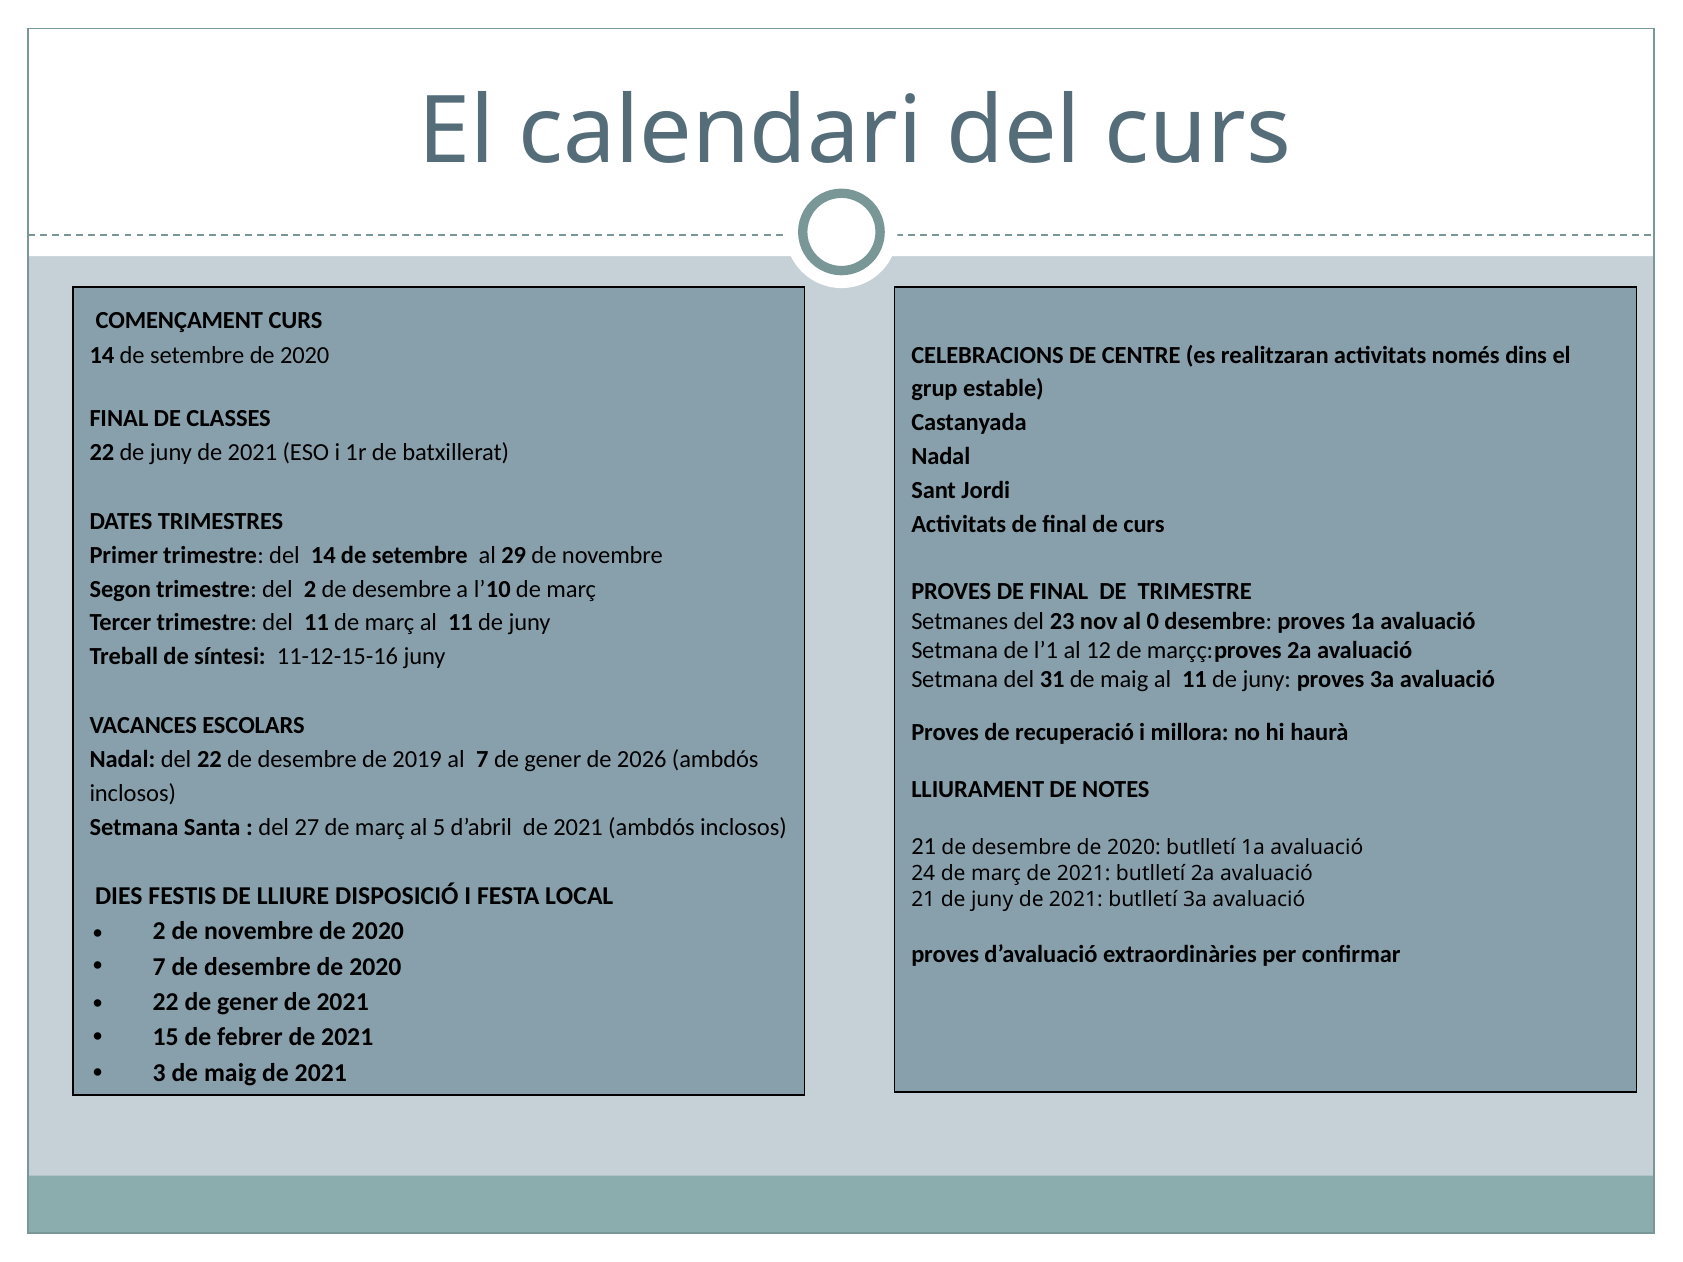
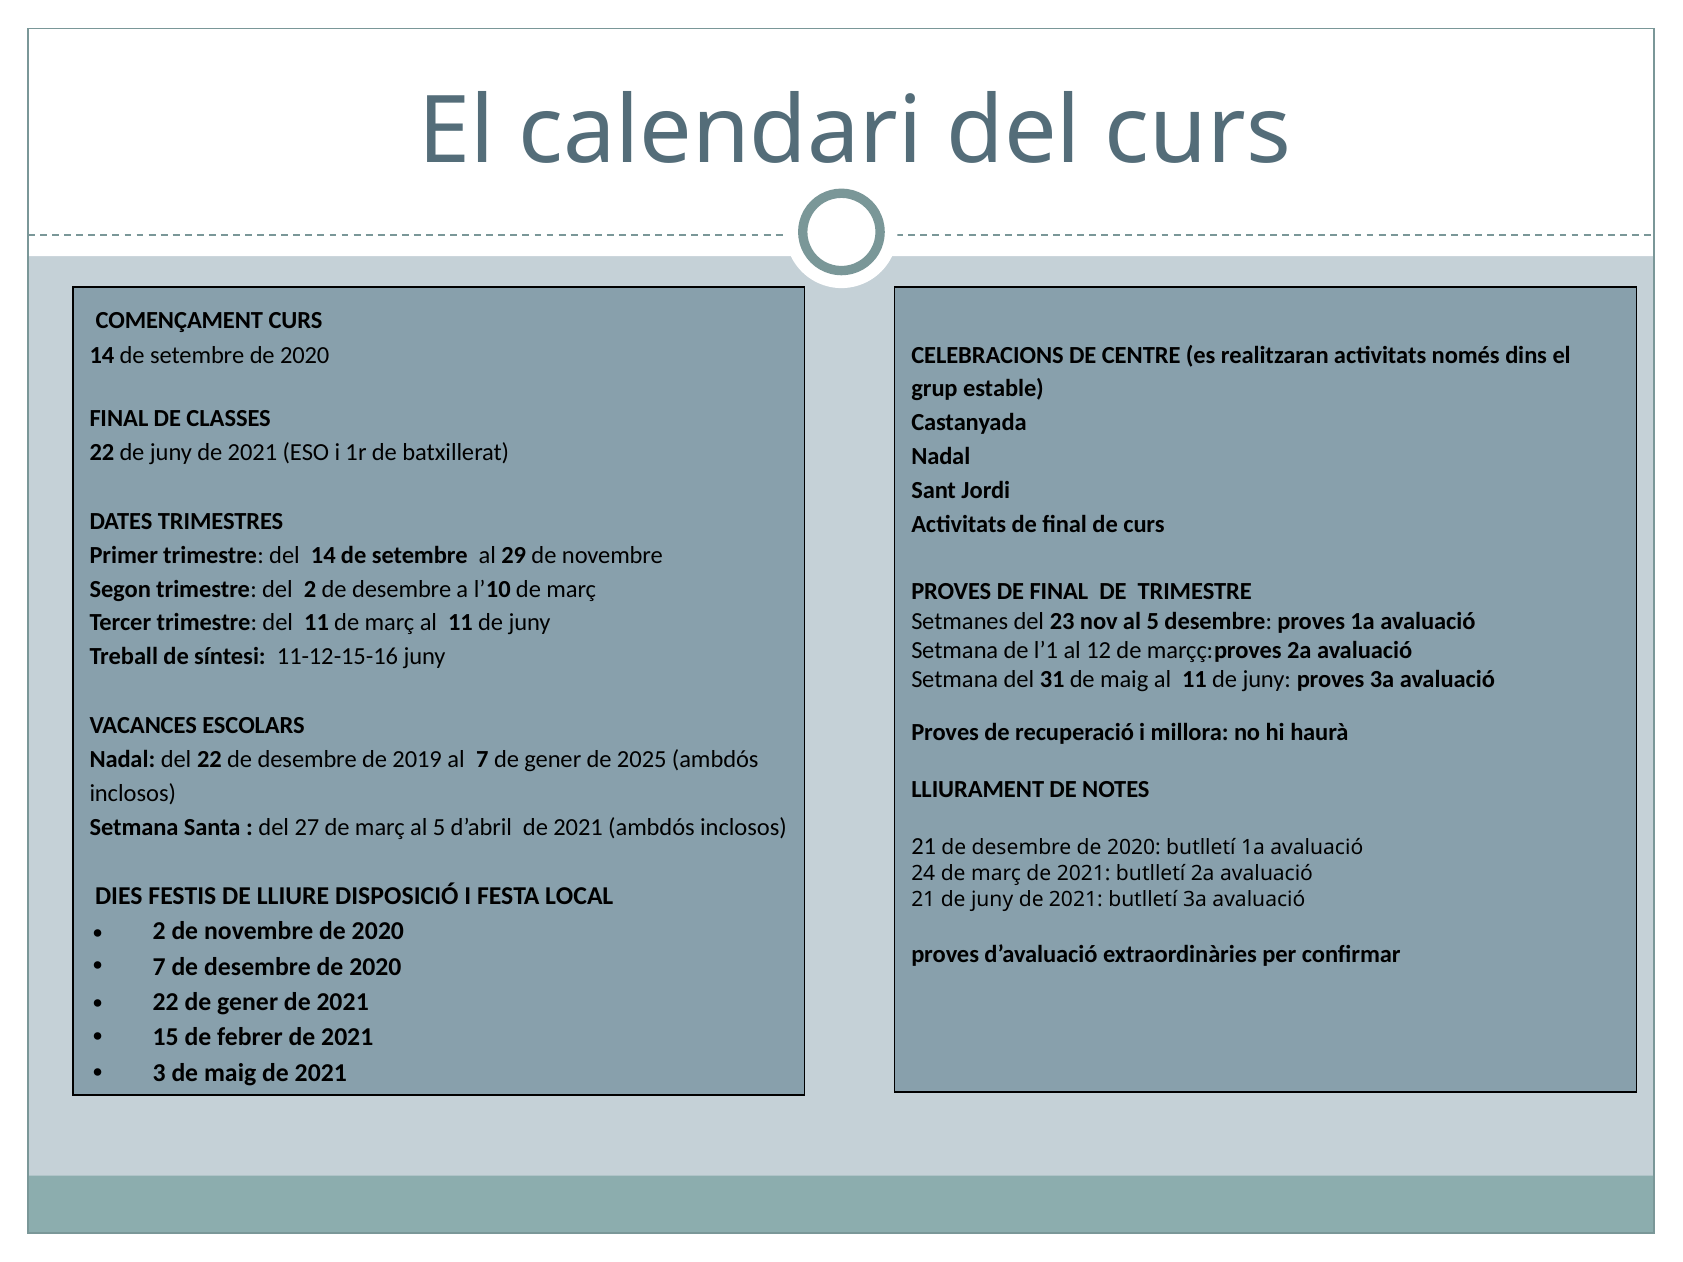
nov al 0: 0 -> 5
2026: 2026 -> 2025
